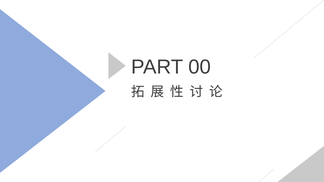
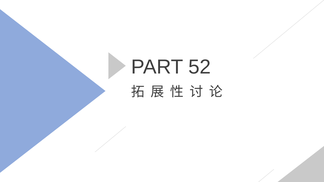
00: 00 -> 52
